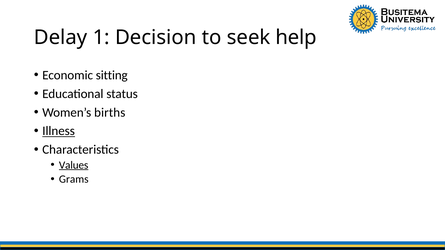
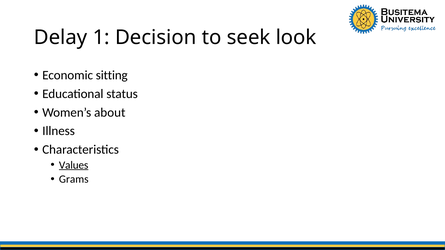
help: help -> look
births: births -> about
Illness underline: present -> none
